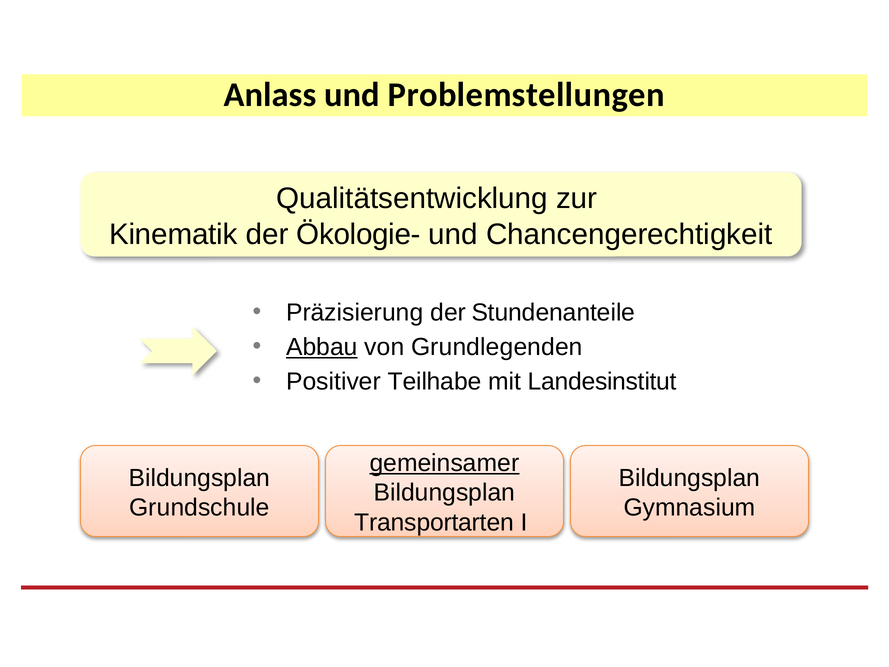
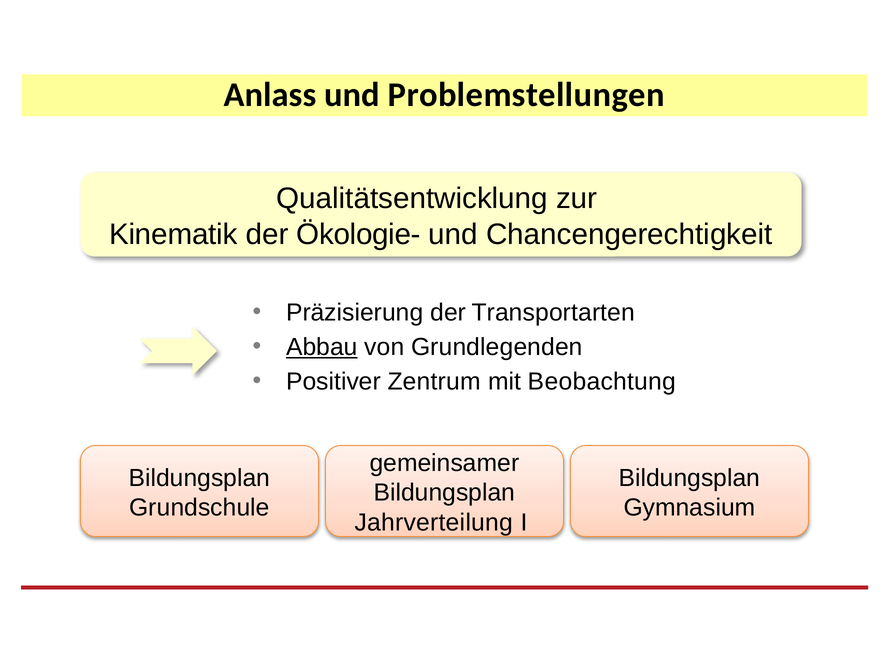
Stundenanteile: Stundenanteile -> Transportarten
Teilhabe: Teilhabe -> Zentrum
Landesinstitut: Landesinstitut -> Beobachtung
gemeinsamer underline: present -> none
Transportarten: Transportarten -> Jahrverteilung
